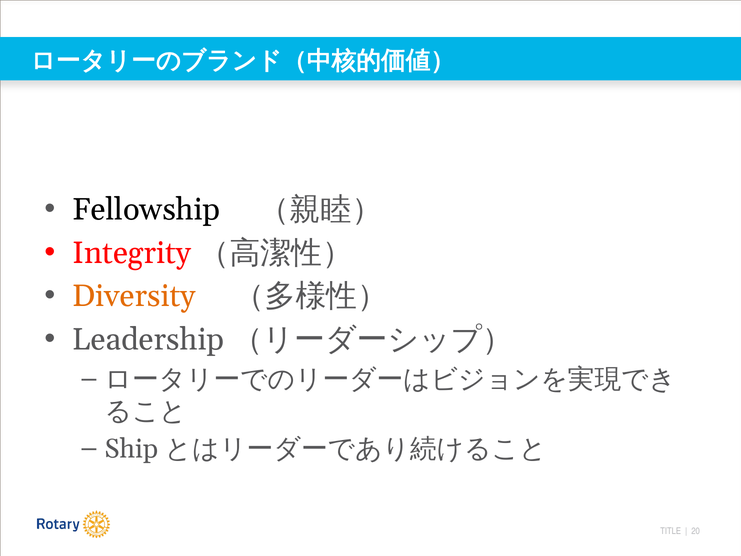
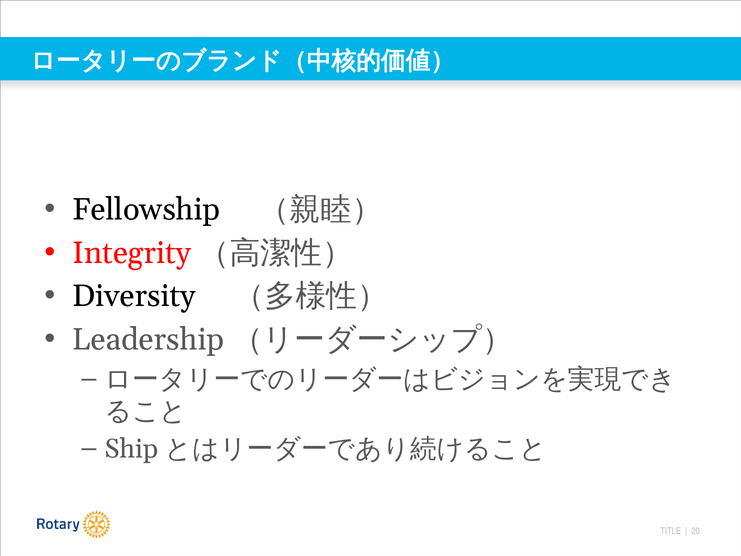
Diversity colour: orange -> black
